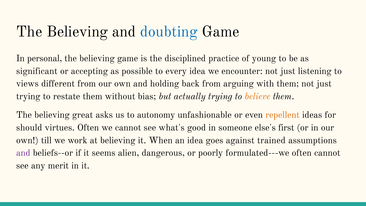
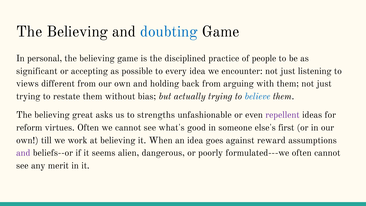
young: young -> people
believe colour: orange -> blue
autonomy: autonomy -> strengths
repellent colour: orange -> purple
should: should -> reform
trained: trained -> reward
